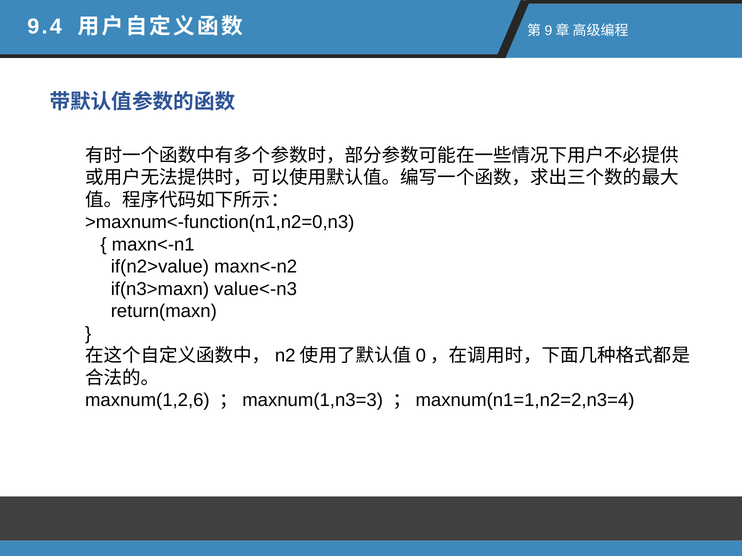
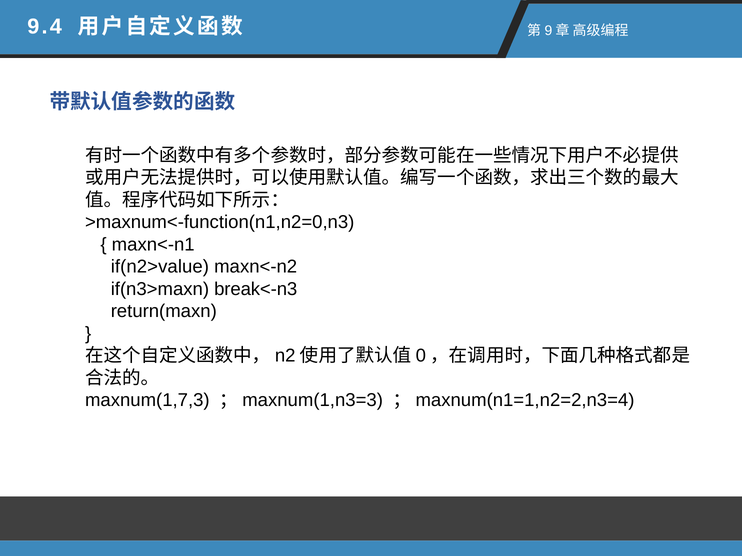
value<-n3: value<-n3 -> break<-n3
maxnum(1,2,6: maxnum(1,2,6 -> maxnum(1,7,3
